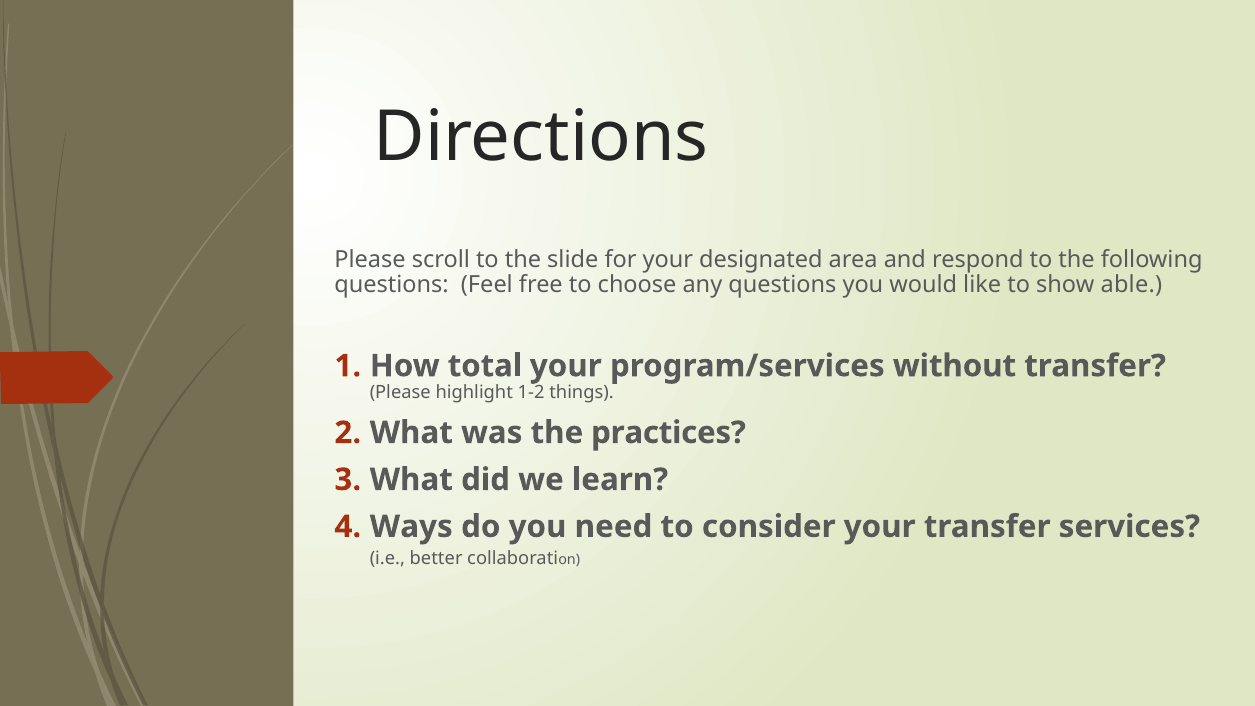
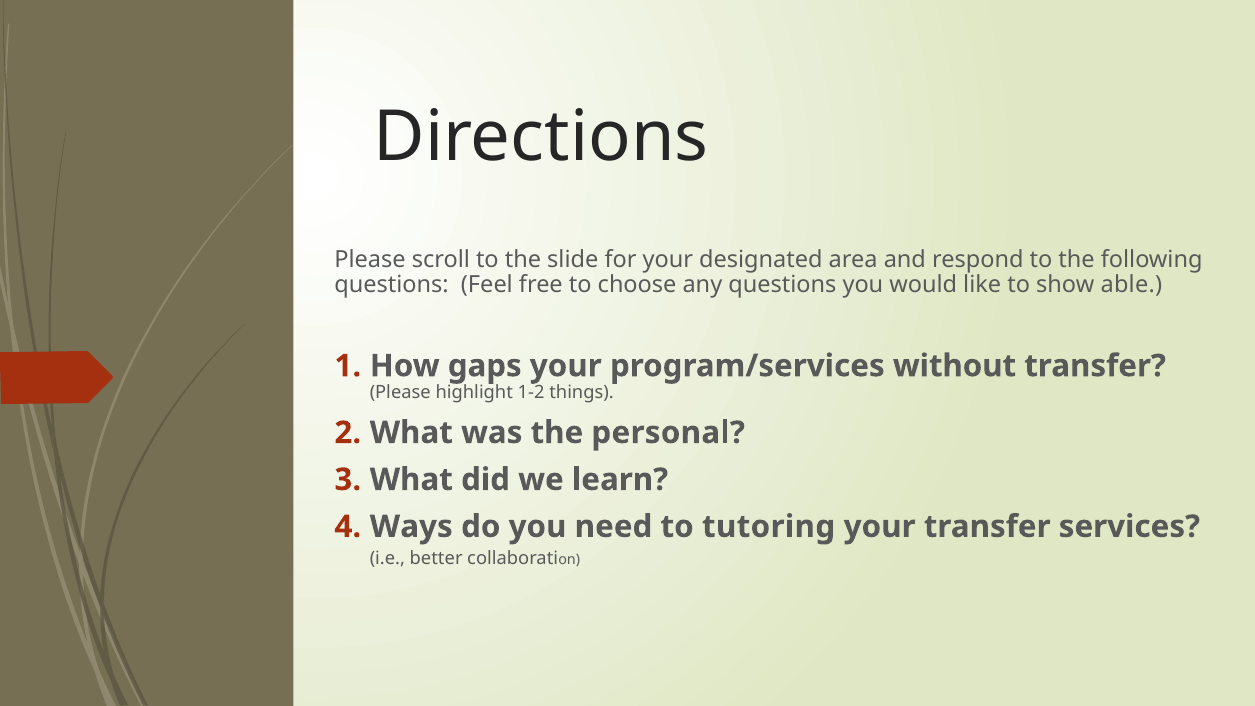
total: total -> gaps
practices: practices -> personal
consider: consider -> tutoring
